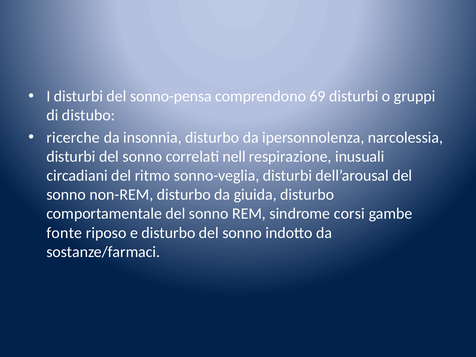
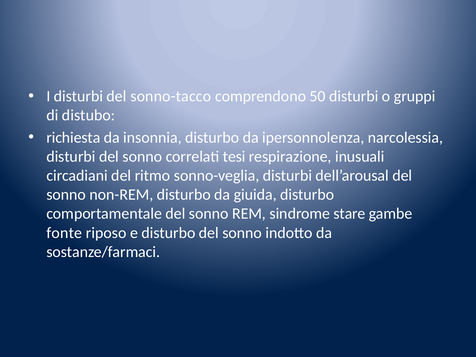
sonno-pensa: sonno-pensa -> sonno-tacco
69: 69 -> 50
ricerche: ricerche -> richiesta
nell: nell -> tesi
corsi: corsi -> stare
